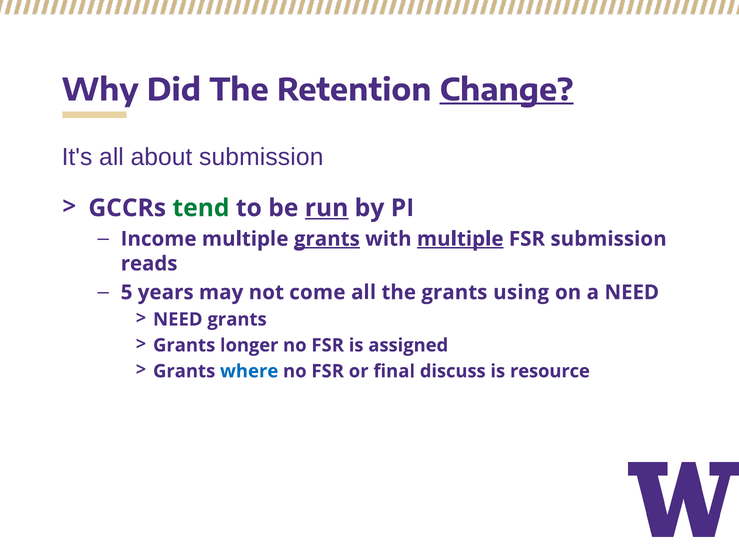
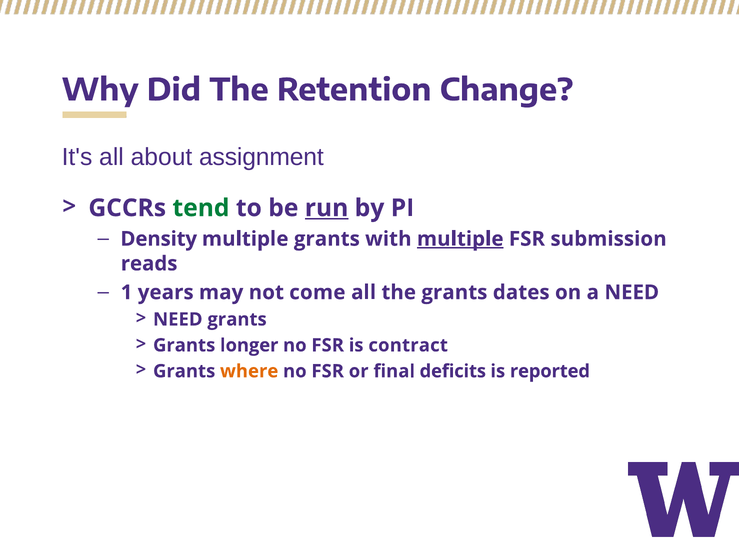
Change underline: present -> none
about submission: submission -> assignment
Income: Income -> Density
grants at (327, 239) underline: present -> none
5: 5 -> 1
using: using -> dates
assigned: assigned -> contract
where colour: blue -> orange
discuss: discuss -> deficits
resource: resource -> reported
